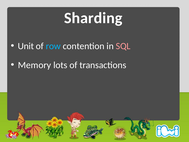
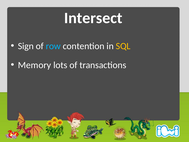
Sharding: Sharding -> Intersect
Unit: Unit -> Sign
SQL colour: pink -> yellow
